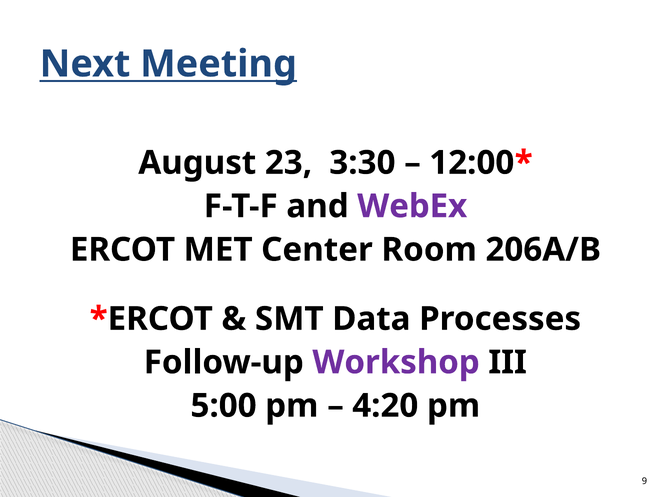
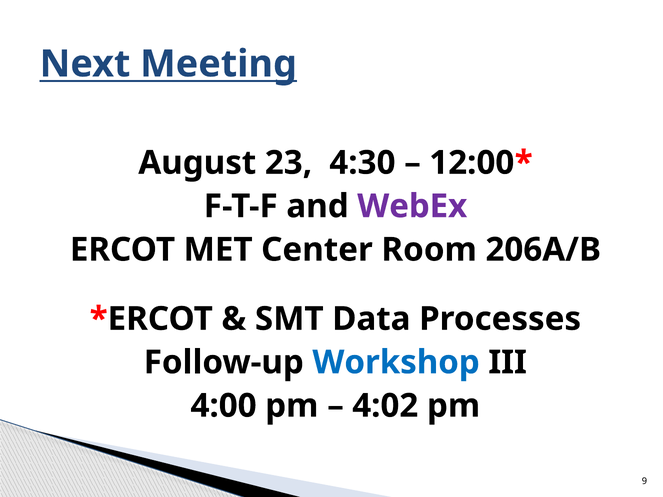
3:30: 3:30 -> 4:30
Workshop colour: purple -> blue
5:00: 5:00 -> 4:00
4:20: 4:20 -> 4:02
